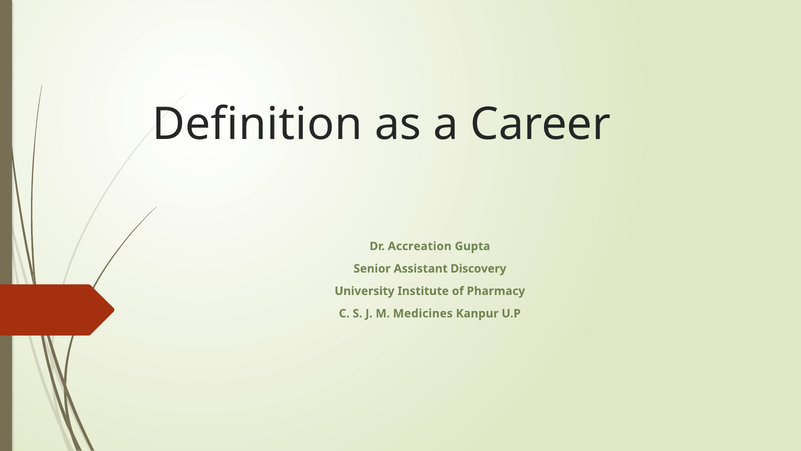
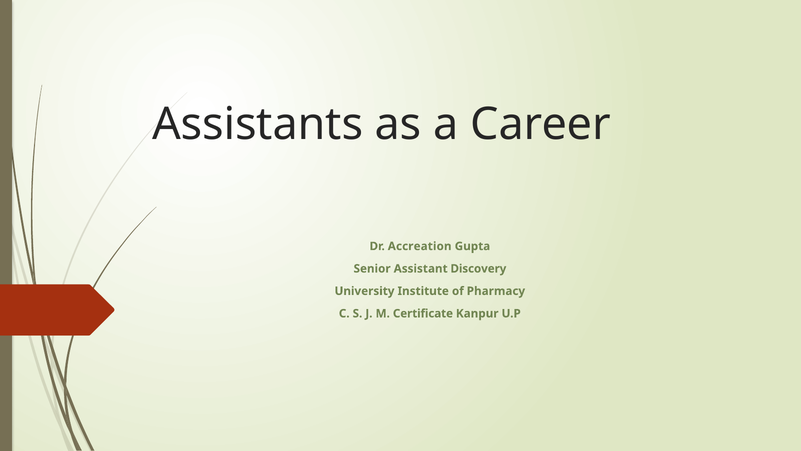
Definition: Definition -> Assistants
Medicines: Medicines -> Certificate
